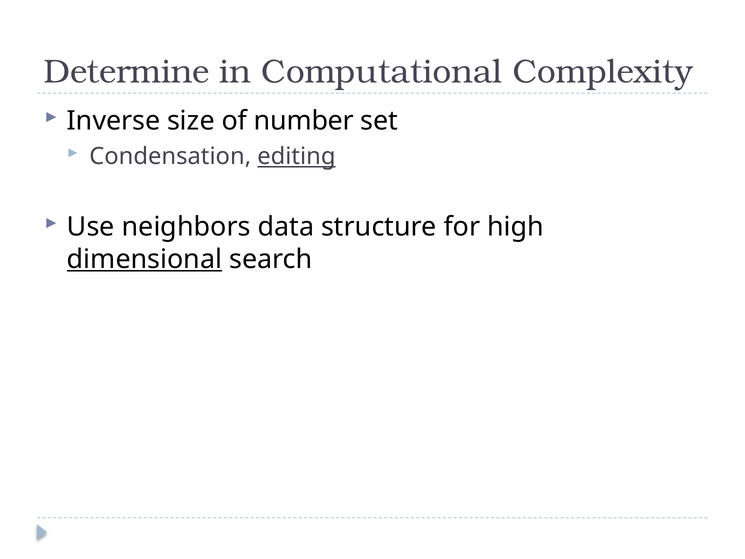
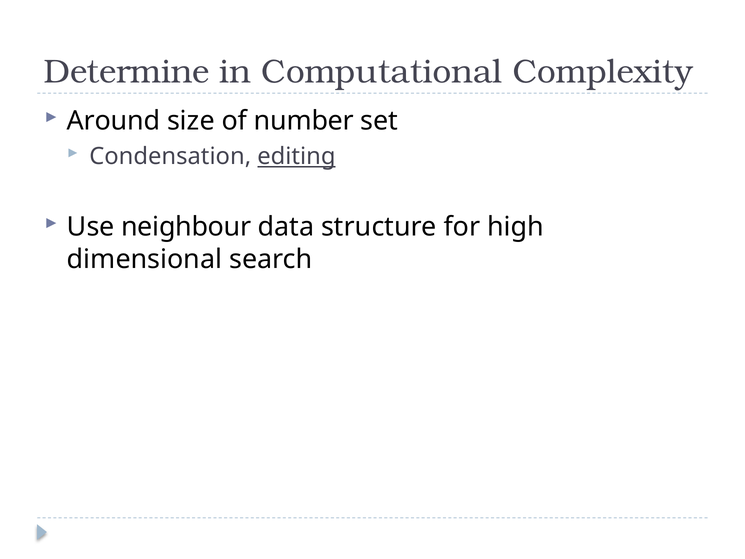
Inverse: Inverse -> Around
neighbors: neighbors -> neighbour
dimensional underline: present -> none
